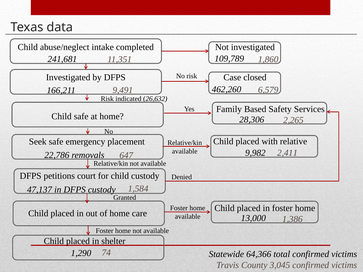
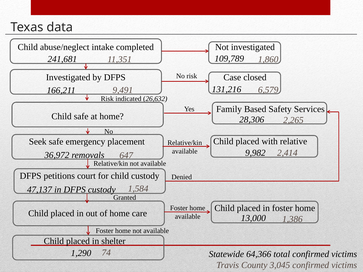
462,260: 462,260 -> 131,216
2,411: 2,411 -> 2,414
22,786: 22,786 -> 36,972
